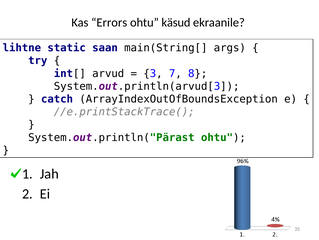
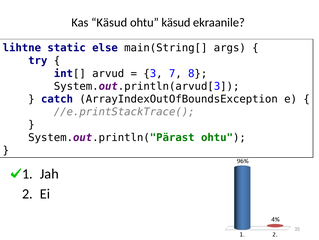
Kas Errors: Errors -> Käsud
saan: saan -> else
